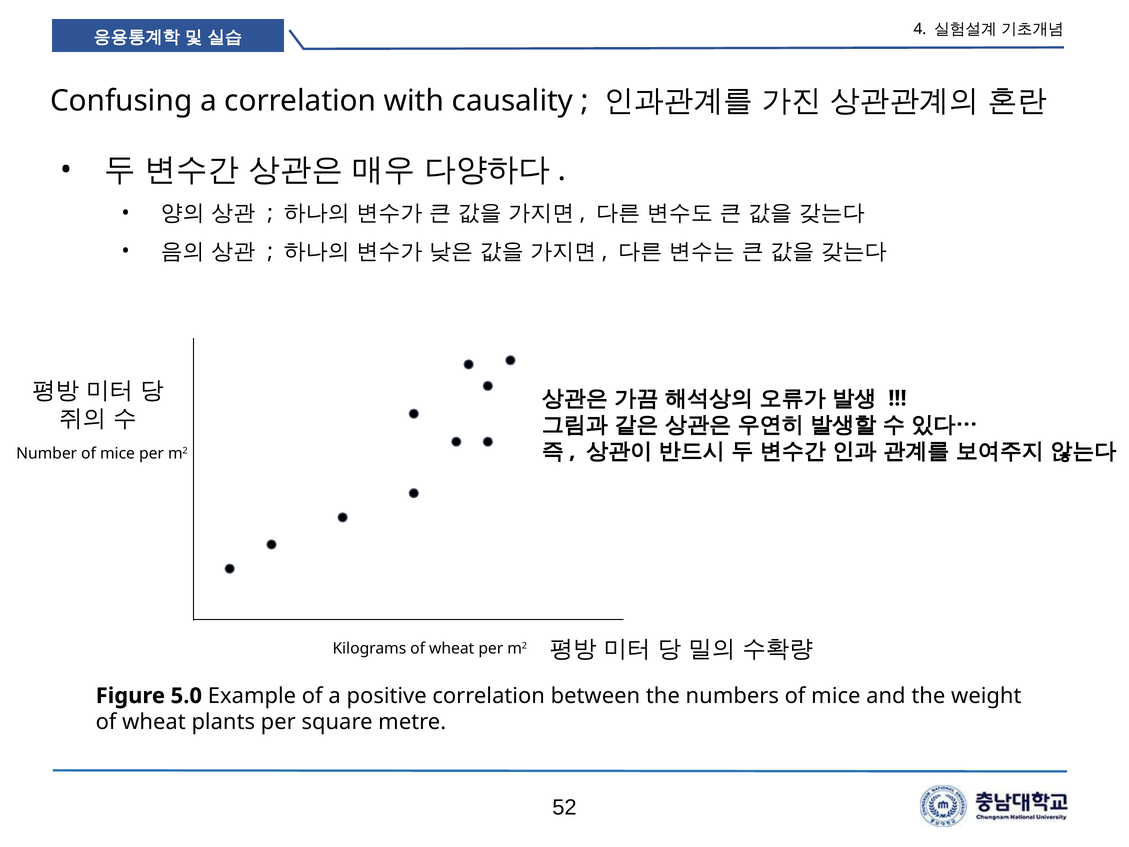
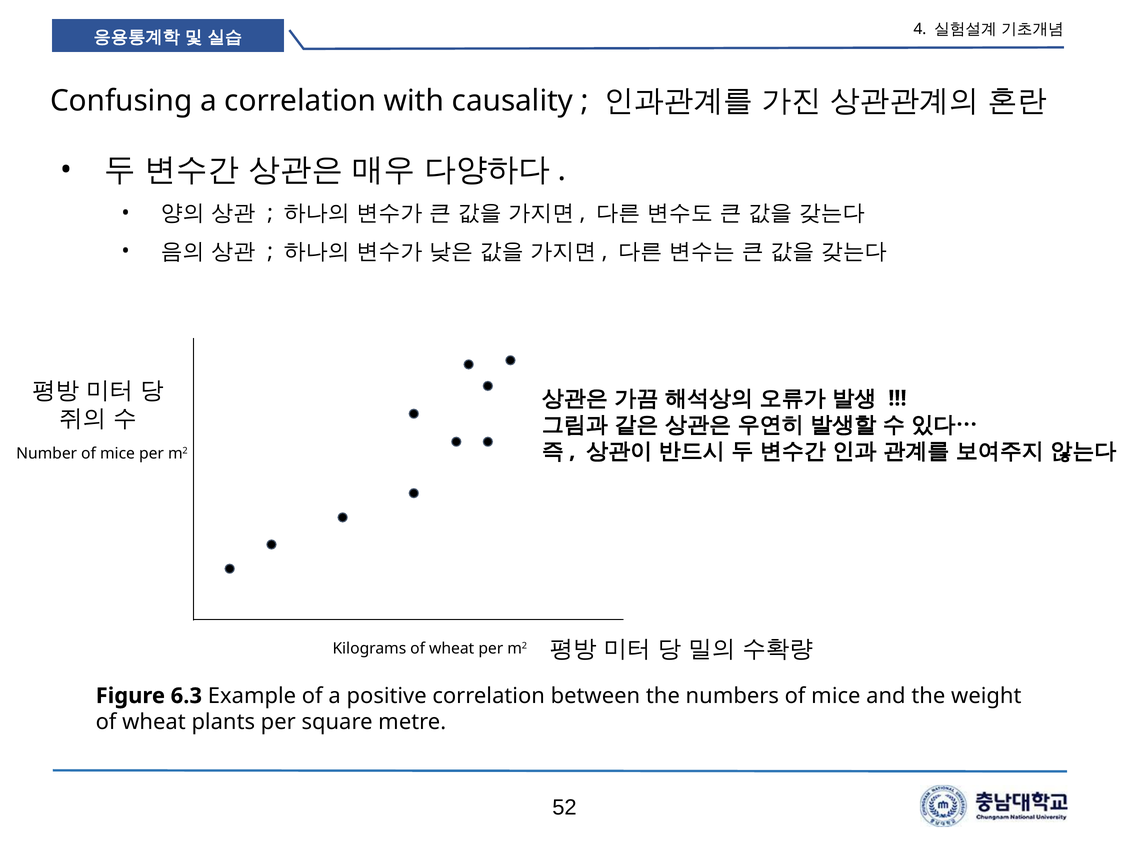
5.0: 5.0 -> 6.3
